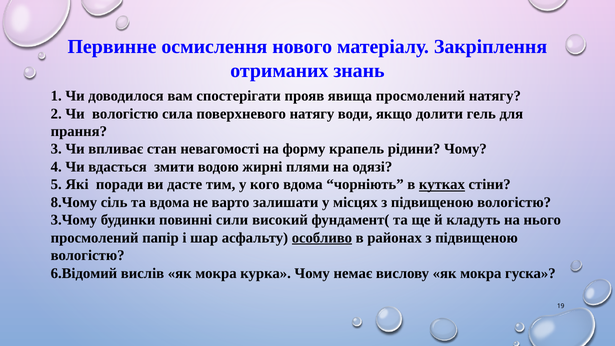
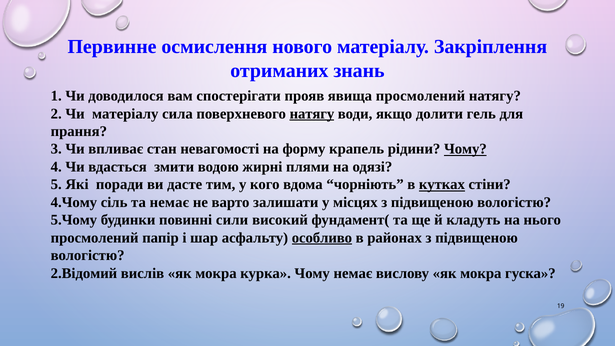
Чи вологістю: вологістю -> матеріалу
натягу at (312, 114) underline: none -> present
Чому at (465, 149) underline: none -> present
8.Чому: 8.Чому -> 4.Чому
та вдома: вдома -> немає
3.Чому: 3.Чому -> 5.Чому
6.Відомий: 6.Відомий -> 2.Відомий
